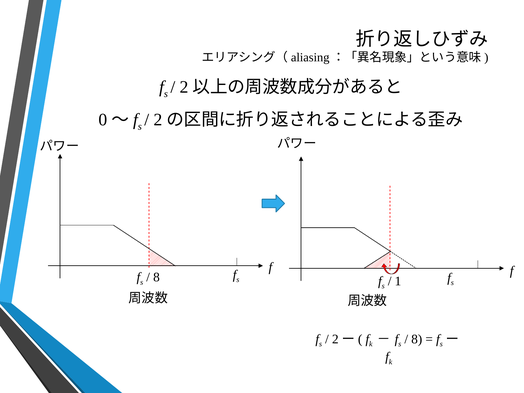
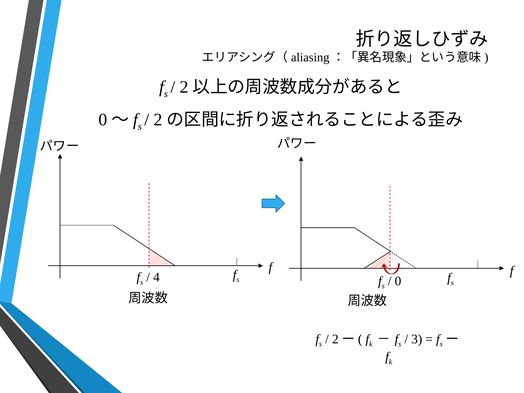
8 at (156, 277): 8 -> 4
1: 1 -> 0
8 at (417, 339): 8 -> 3
